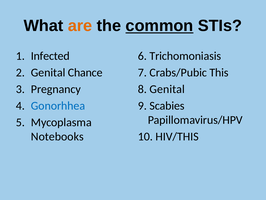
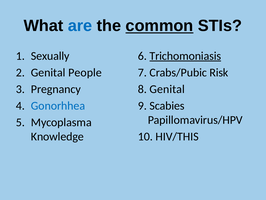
are colour: orange -> blue
Infected: Infected -> Sexually
Trichomoniasis underline: none -> present
Chance: Chance -> People
This: This -> Risk
Notebooks: Notebooks -> Knowledge
